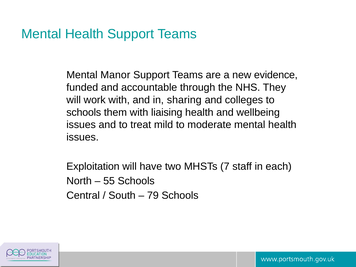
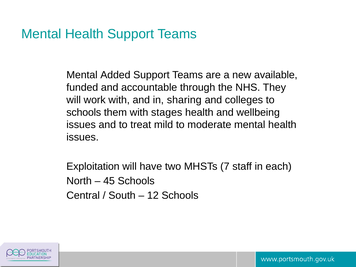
Manor: Manor -> Added
evidence: evidence -> available
liaising: liaising -> stages
55: 55 -> 45
79: 79 -> 12
